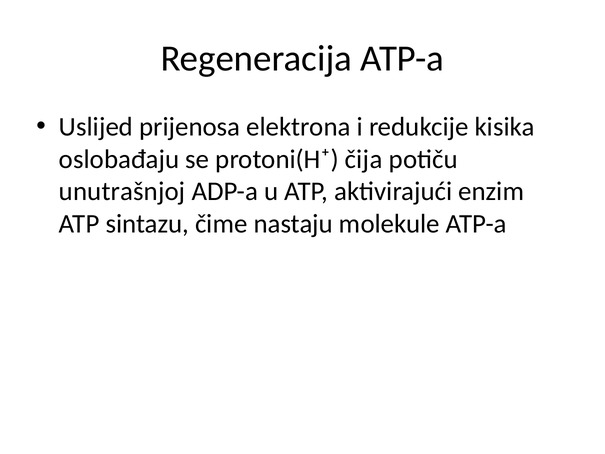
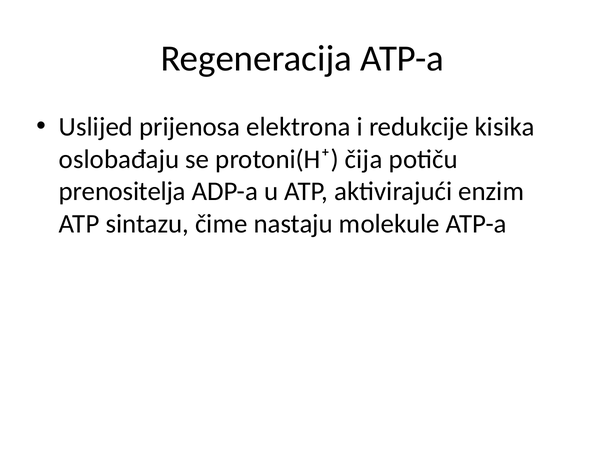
unutrašnjoj: unutrašnjoj -> prenositelja
